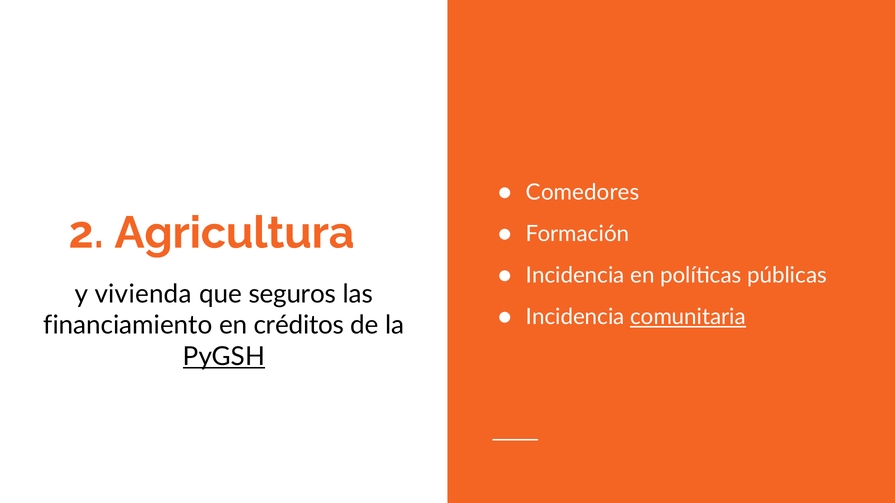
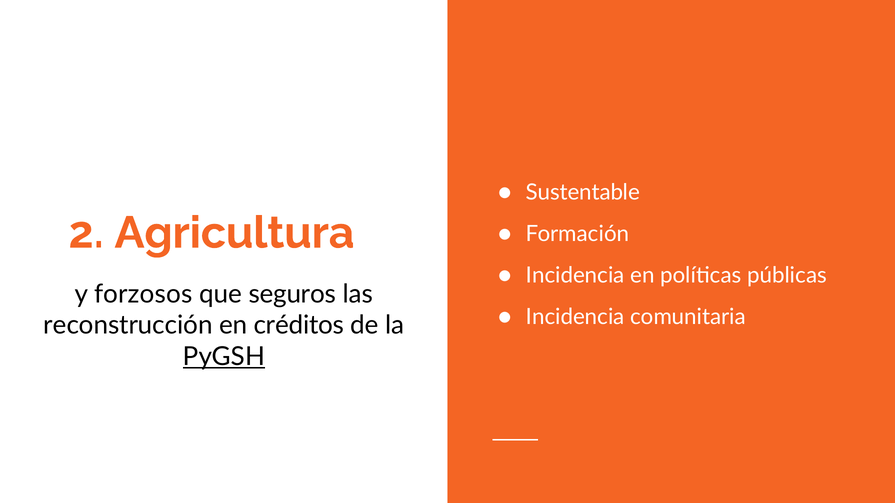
Comedores: Comedores -> Sustentable
vivienda: vivienda -> forzosos
comunitaria underline: present -> none
financiamiento: financiamiento -> reconstrucción
